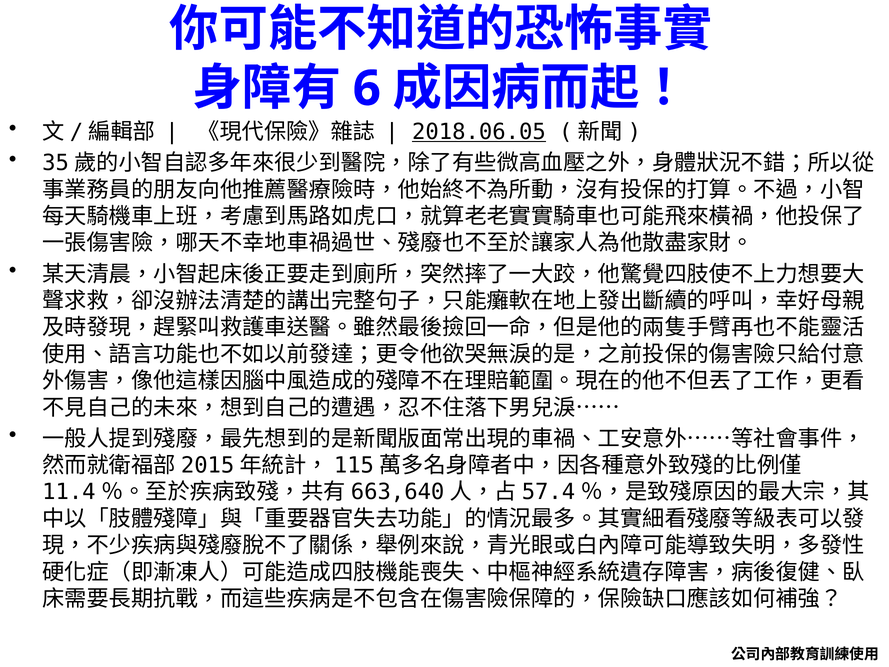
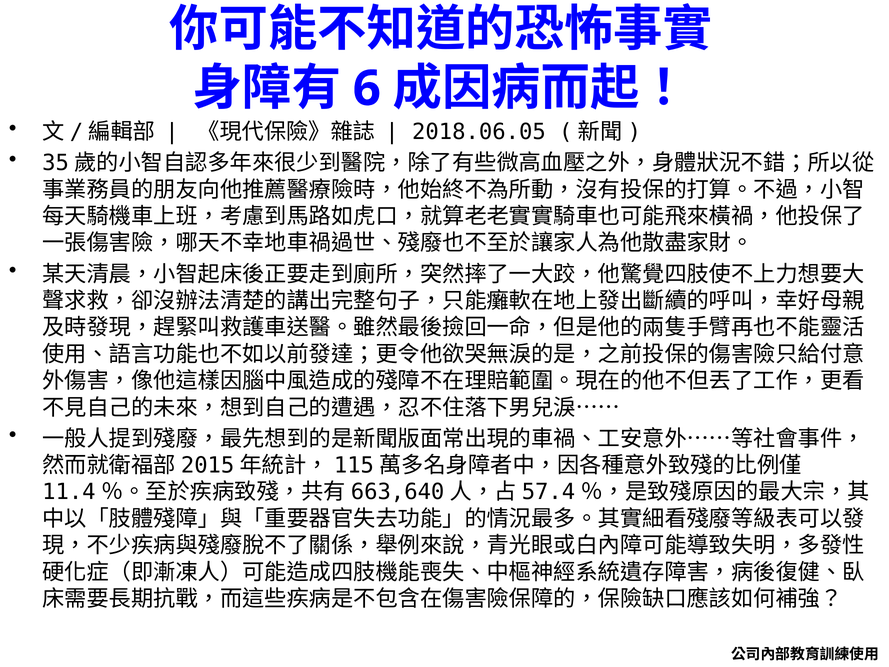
2018.06.05 underline: present -> none
